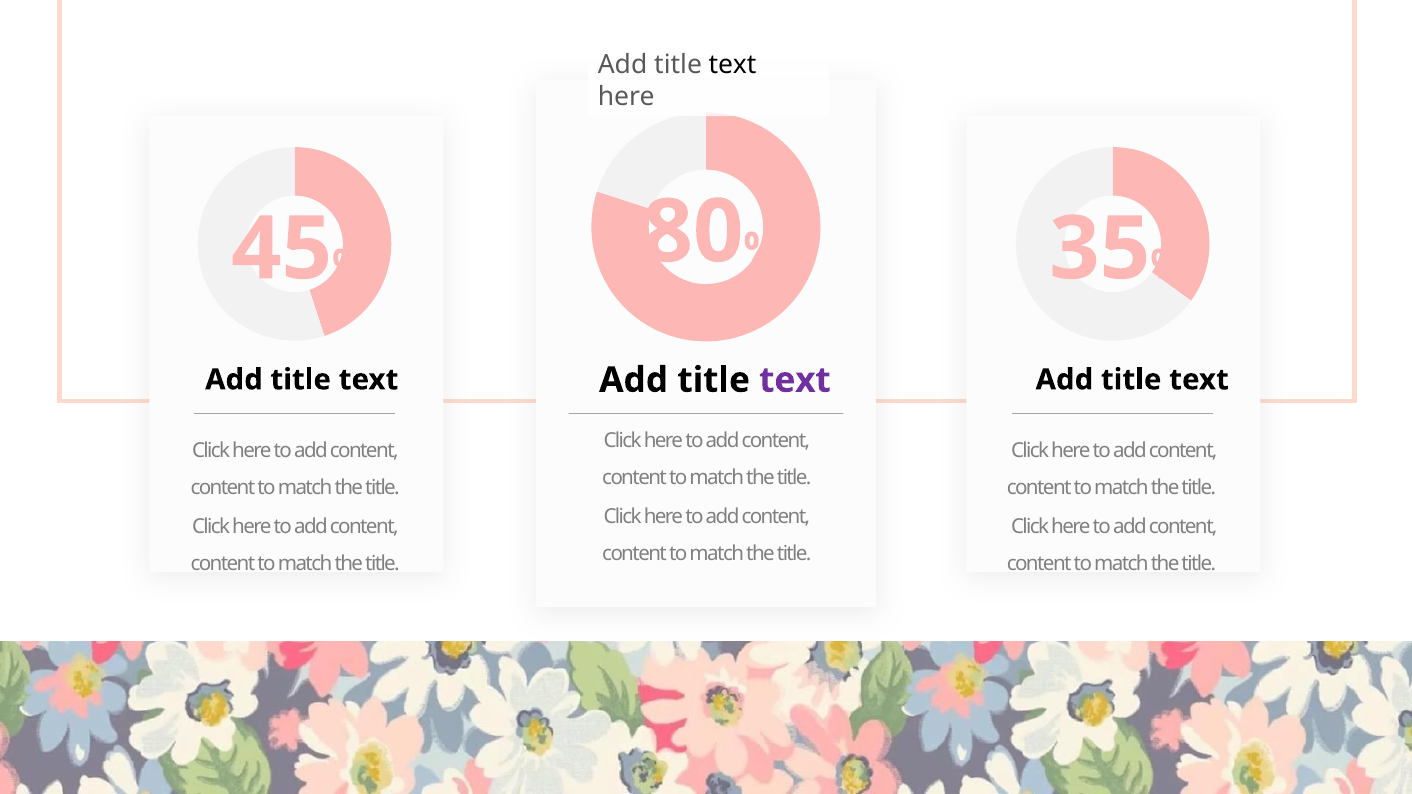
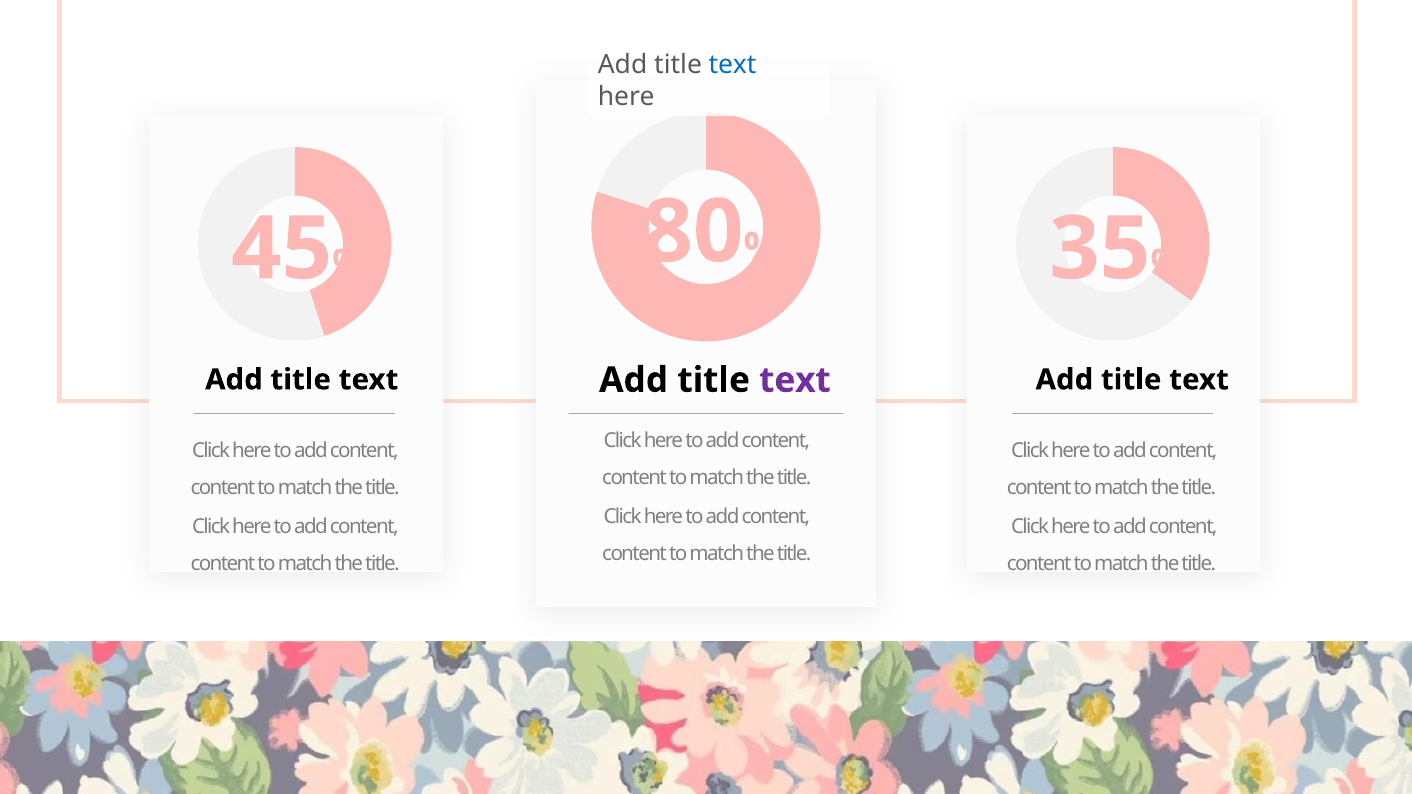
text at (733, 65) colour: black -> blue
